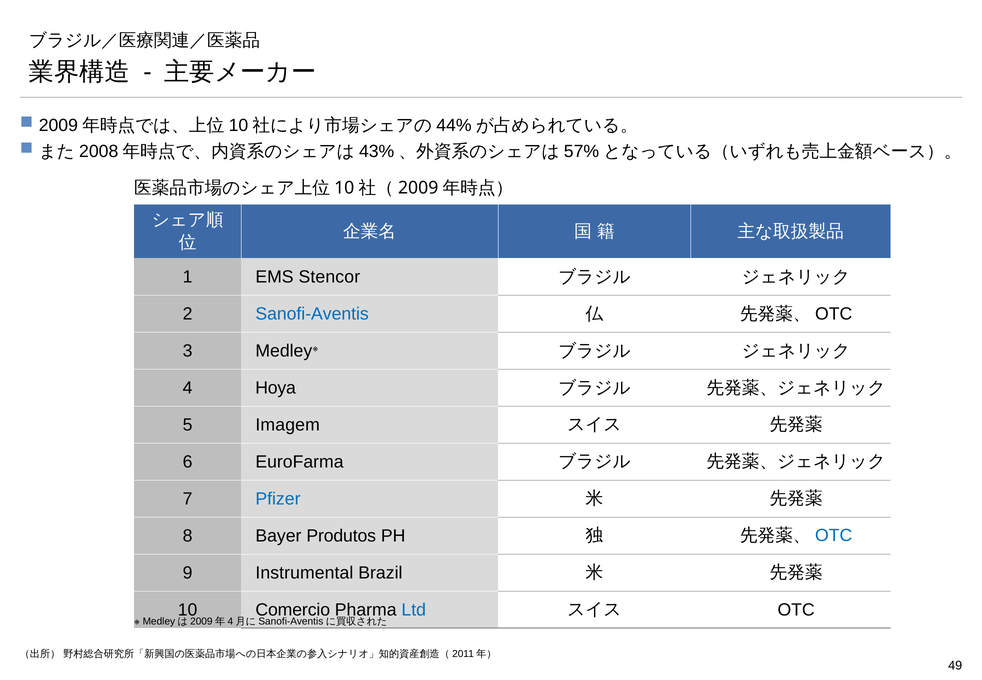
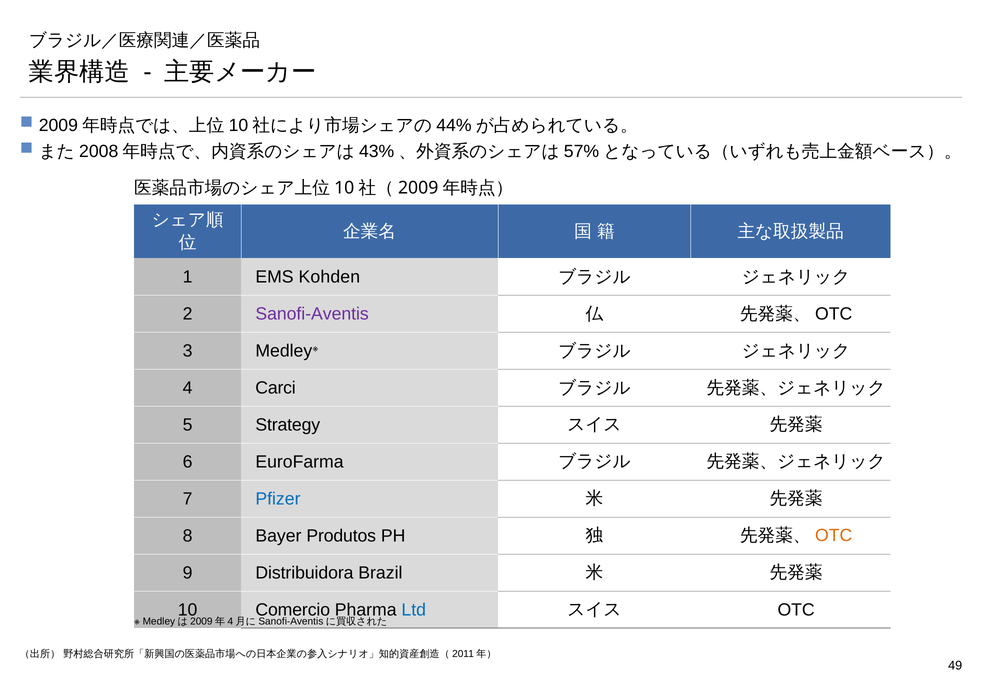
Stencor: Stencor -> Kohden
Sanofi-Aventis colour: blue -> purple
Hoya: Hoya -> Carci
Imagem: Imagem -> Strategy
OTC at (834, 535) colour: blue -> orange
Instrumental: Instrumental -> Distribuidora
